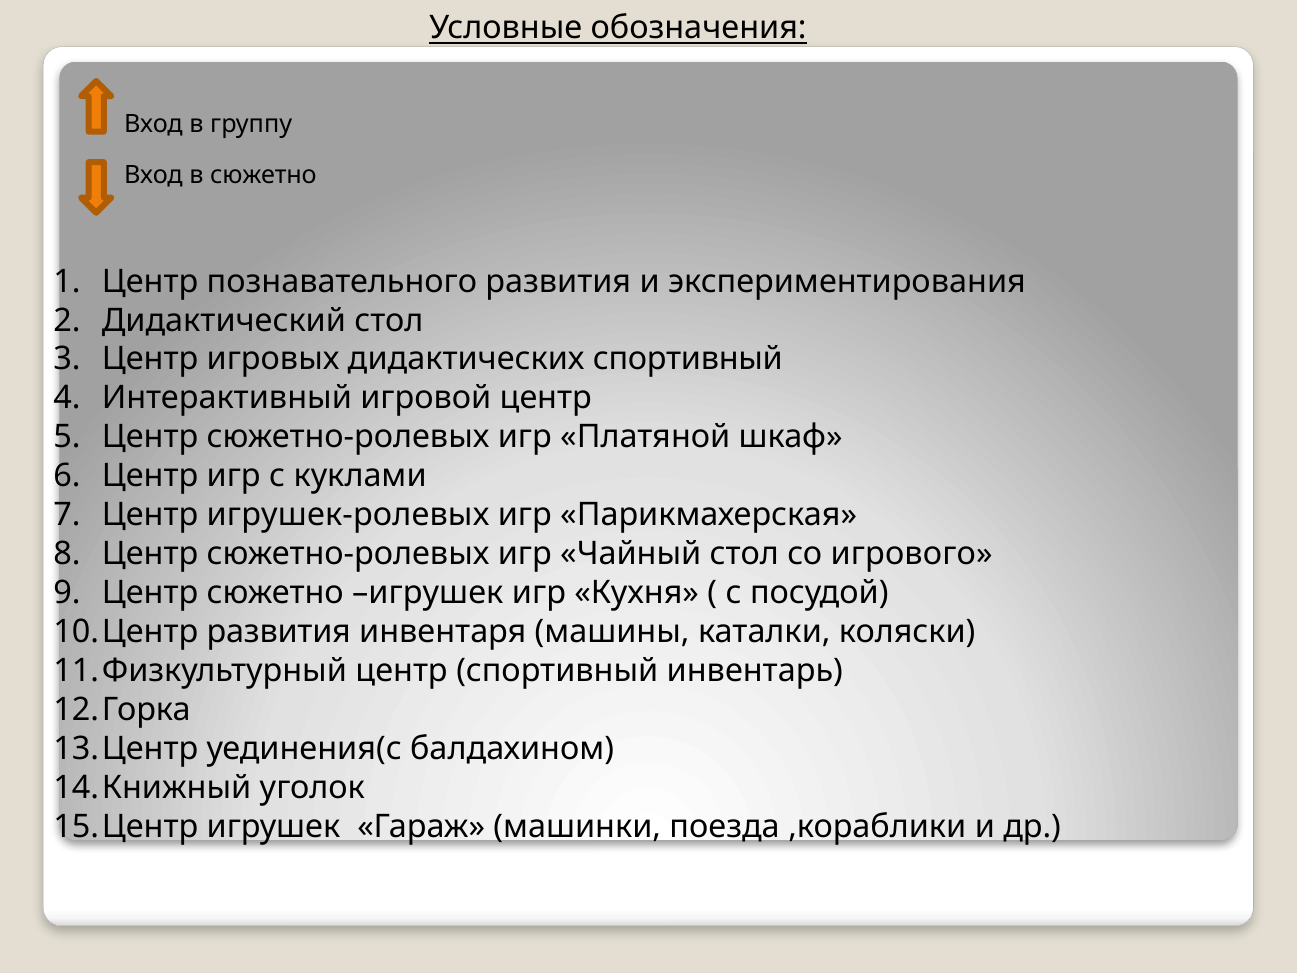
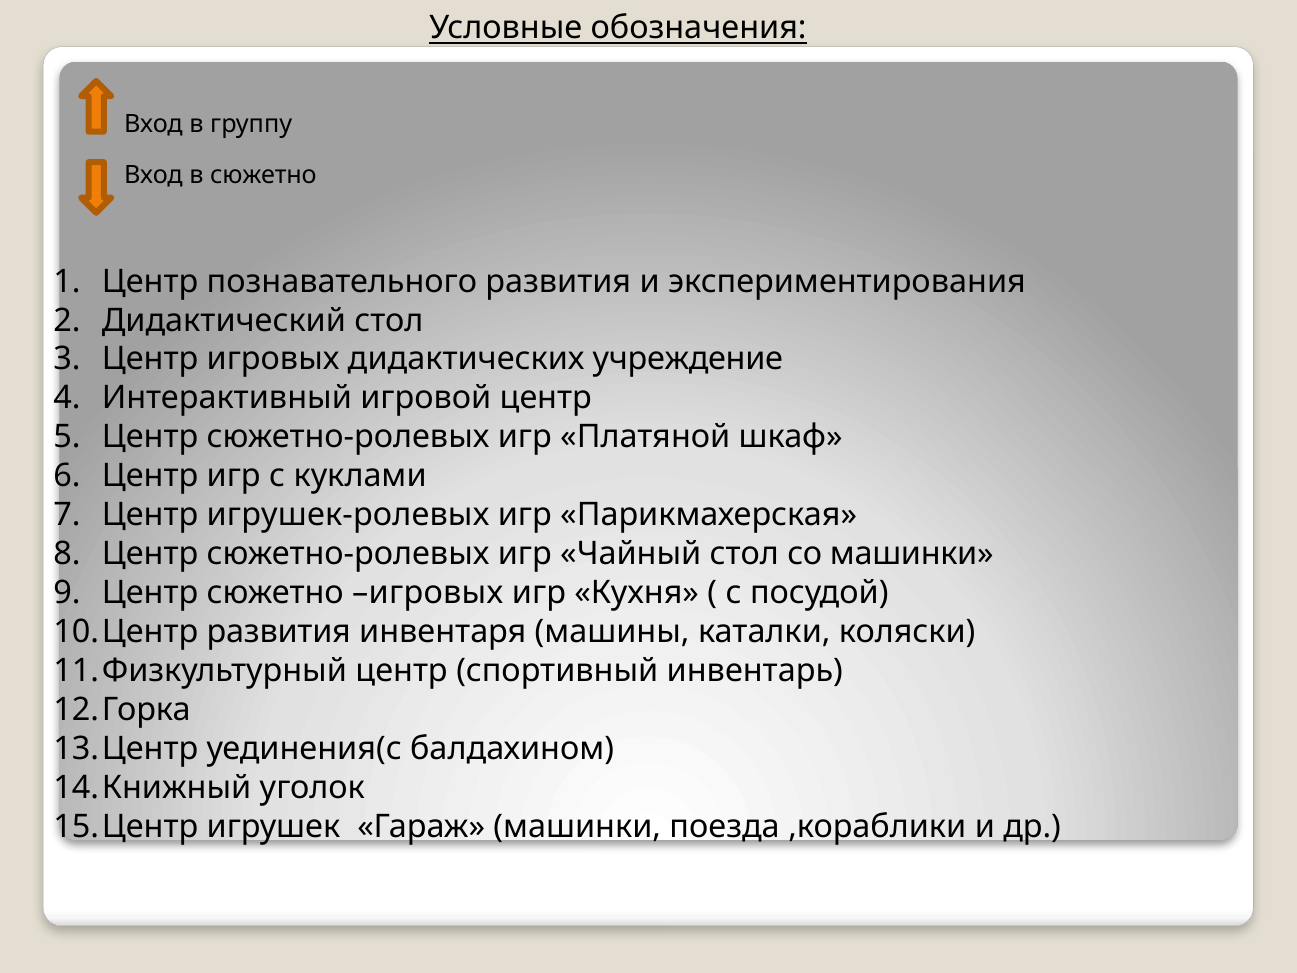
дидактических спортивный: спортивный -> учреждение
со игрового: игрового -> машинки
сюжетно игрушек: игрушек -> игровых
